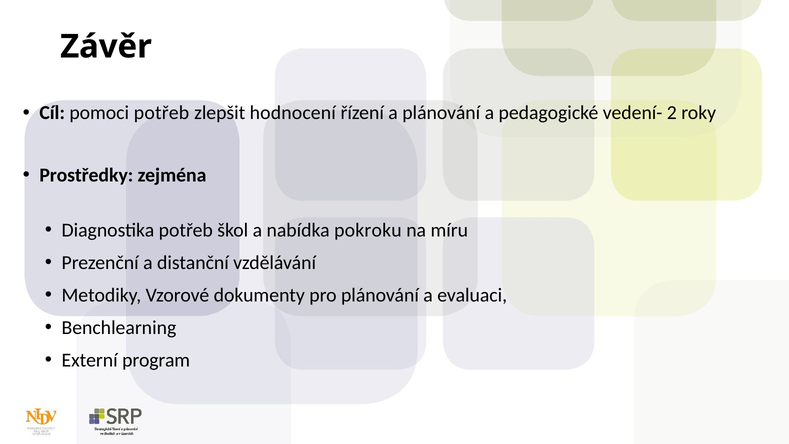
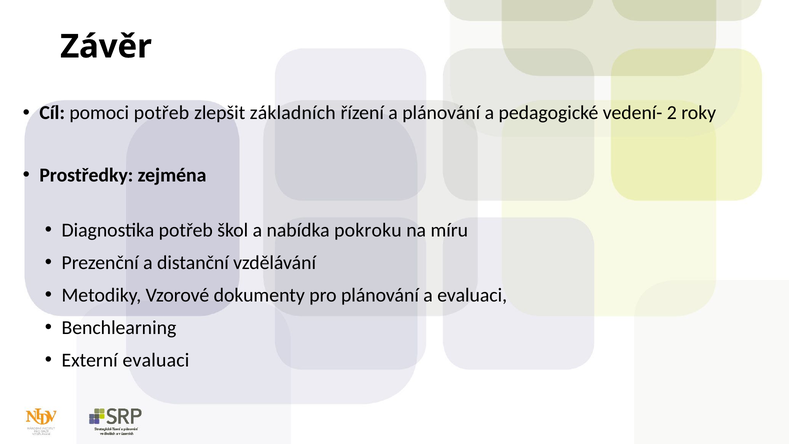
hodnocení: hodnocení -> základních
Externí program: program -> evaluaci
